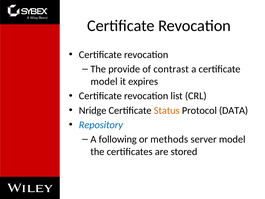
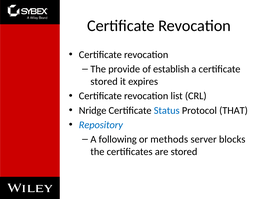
contrast: contrast -> establish
model at (104, 81): model -> stored
Status colour: orange -> blue
DATA: DATA -> THAT
server model: model -> blocks
